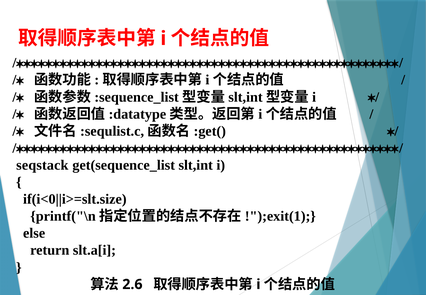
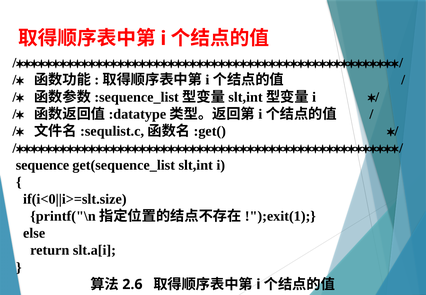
seqstack: seqstack -> sequence
